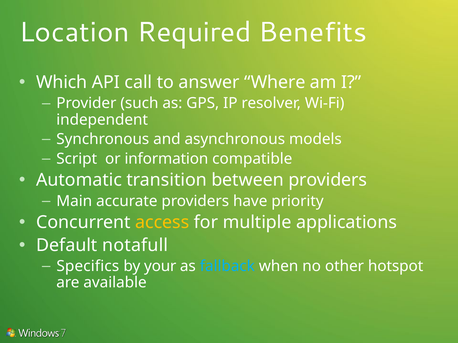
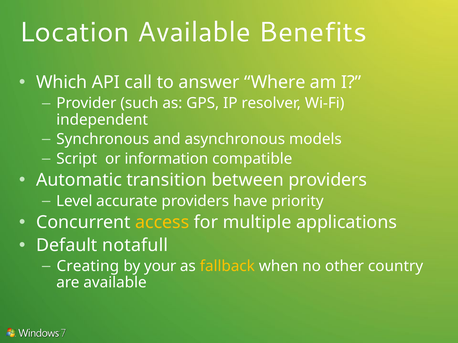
Location Required: Required -> Available
Main: Main -> Level
Specifics: Specifics -> Creating
fallback colour: light blue -> yellow
hotspot: hotspot -> country
